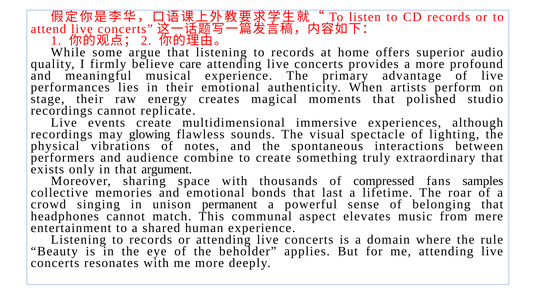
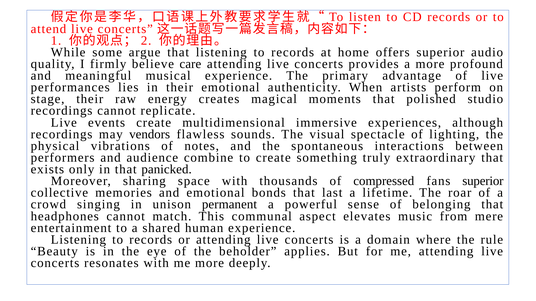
glowing: glowing -> vendors
argument: argument -> panicked
fans samples: samples -> superior
